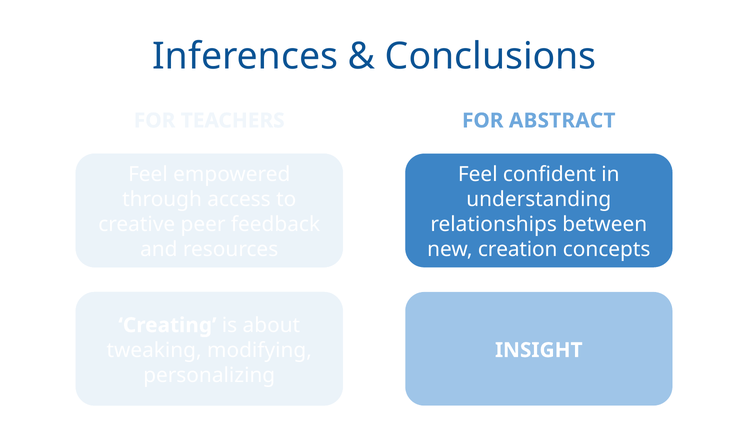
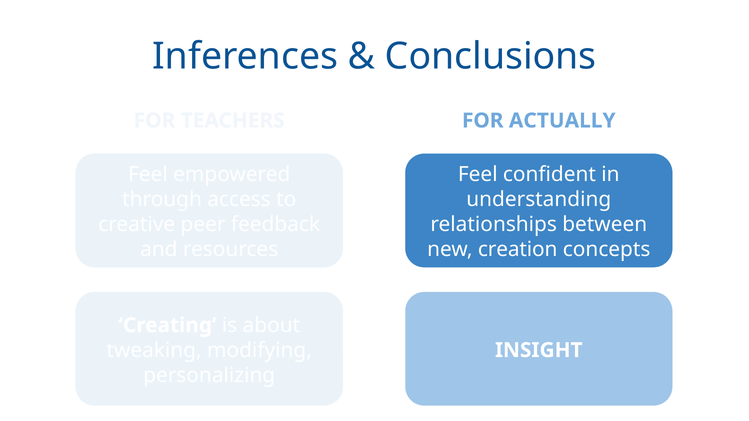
ABSTRACT: ABSTRACT -> ACTUALLY
